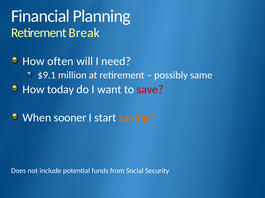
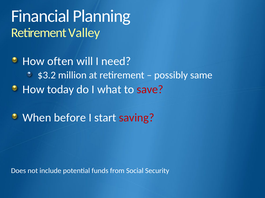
Break: Break -> Valley
$9.1: $9.1 -> $3.2
want: want -> what
sooner: sooner -> before
saving colour: orange -> red
